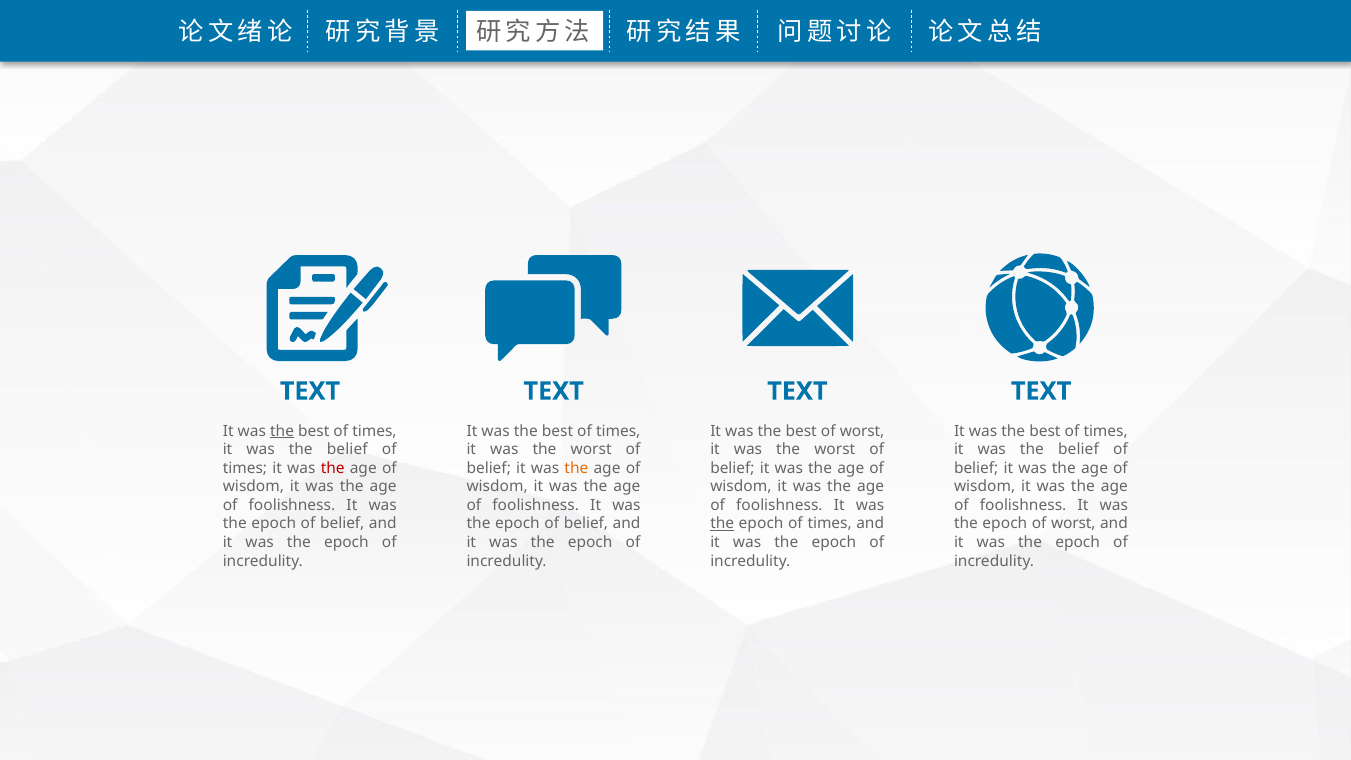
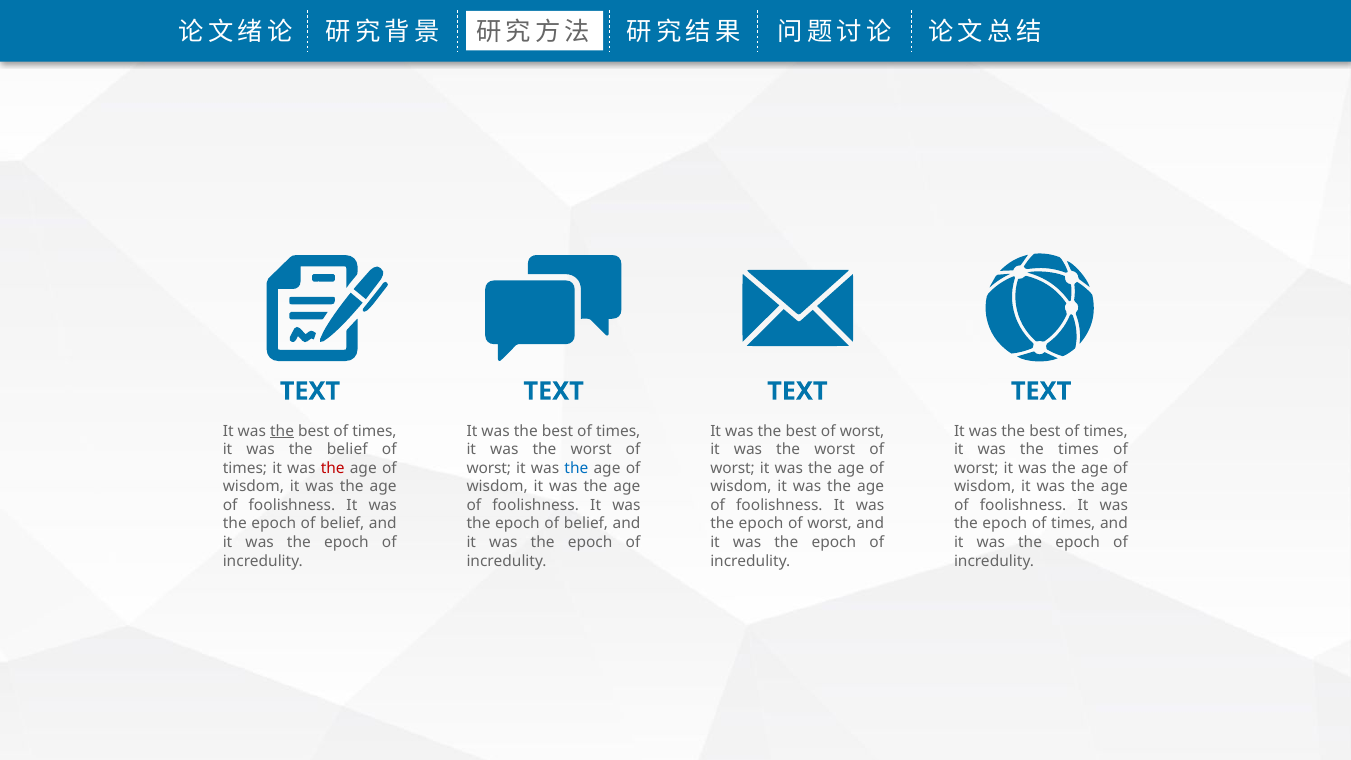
belief at (1078, 449): belief -> times
belief at (489, 468): belief -> worst
the at (576, 468) colour: orange -> blue
belief at (732, 468): belief -> worst
belief at (976, 468): belief -> worst
the at (722, 524) underline: present -> none
epoch of times: times -> worst
epoch of worst: worst -> times
